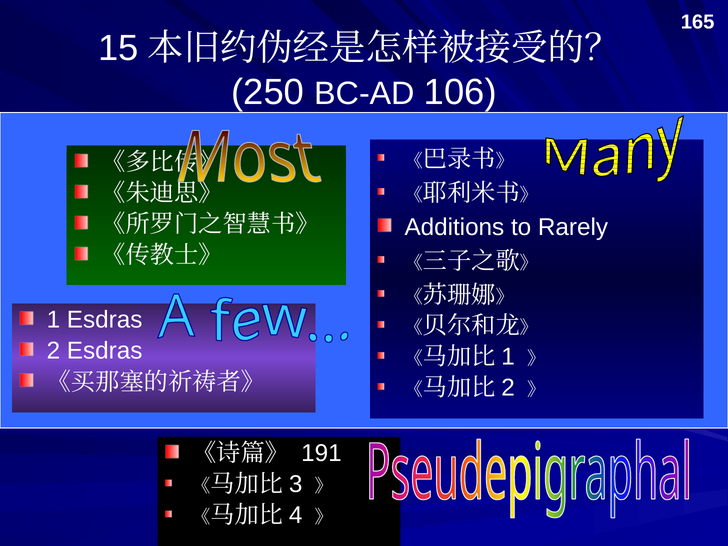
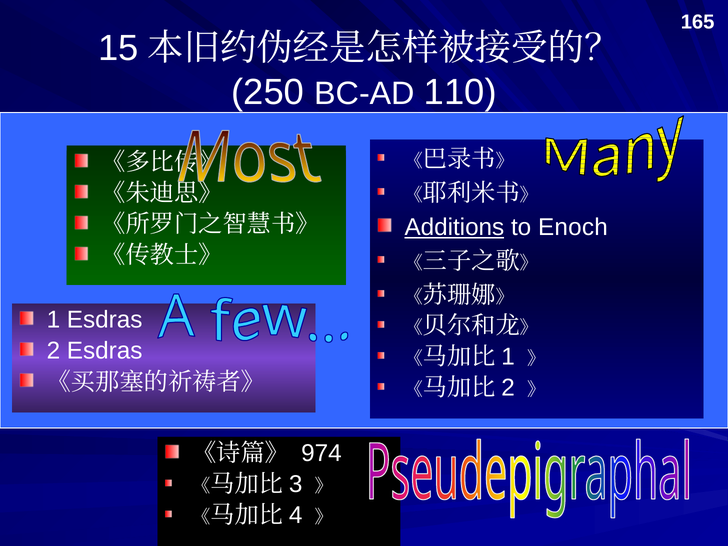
106: 106 -> 110
Additions underline: none -> present
Rarely: Rarely -> Enoch
191: 191 -> 974
